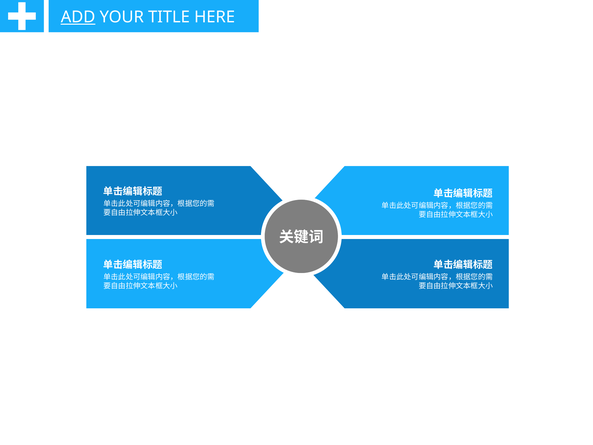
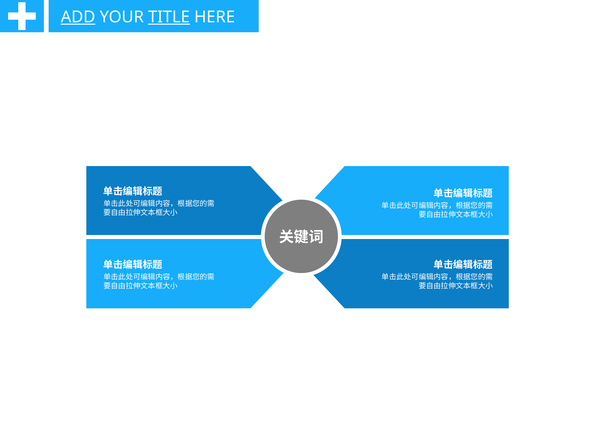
TITLE underline: none -> present
